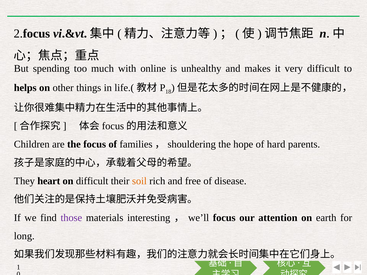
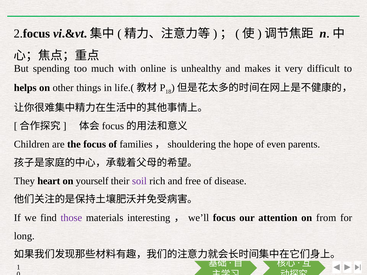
hard: hard -> even
on difficult: difficult -> yourself
soil colour: orange -> purple
earth: earth -> from
